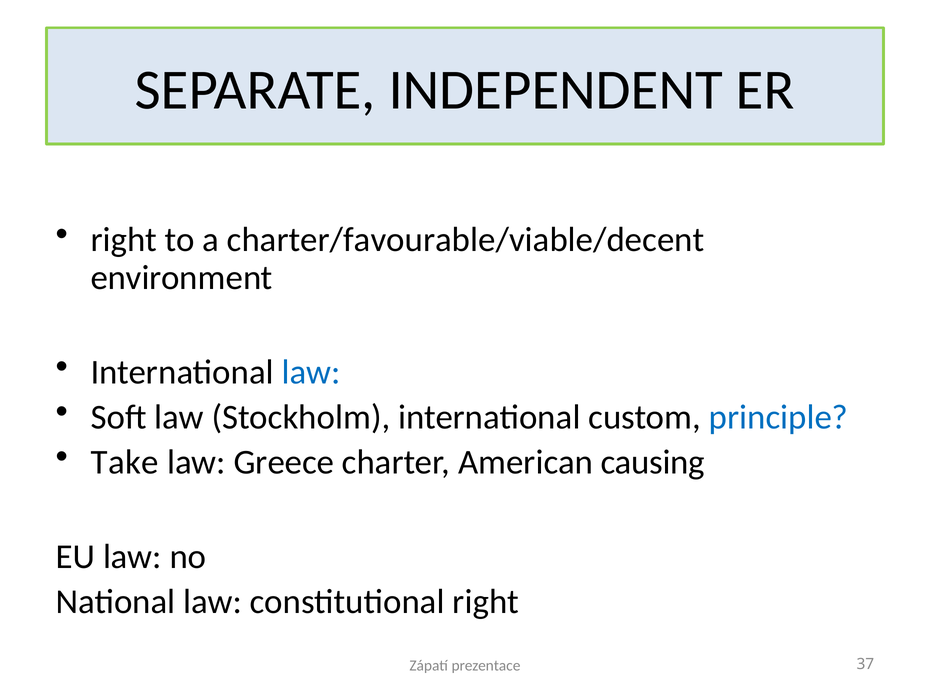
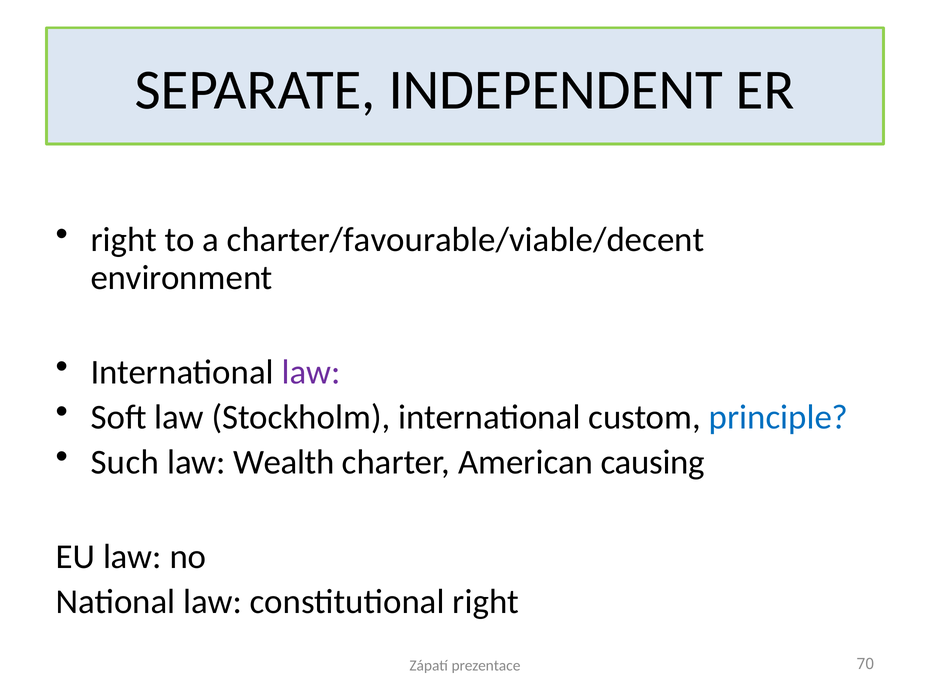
law at (311, 372) colour: blue -> purple
Take: Take -> Such
Greece: Greece -> Wealth
37: 37 -> 70
